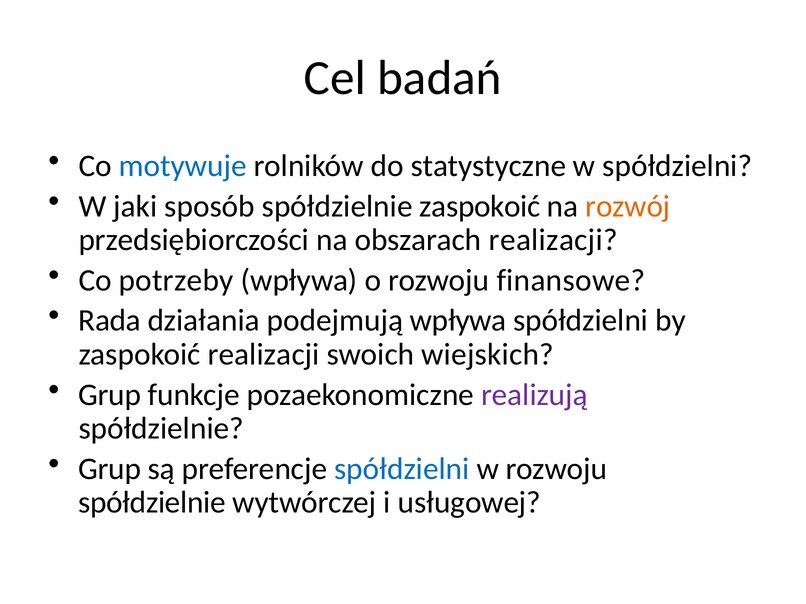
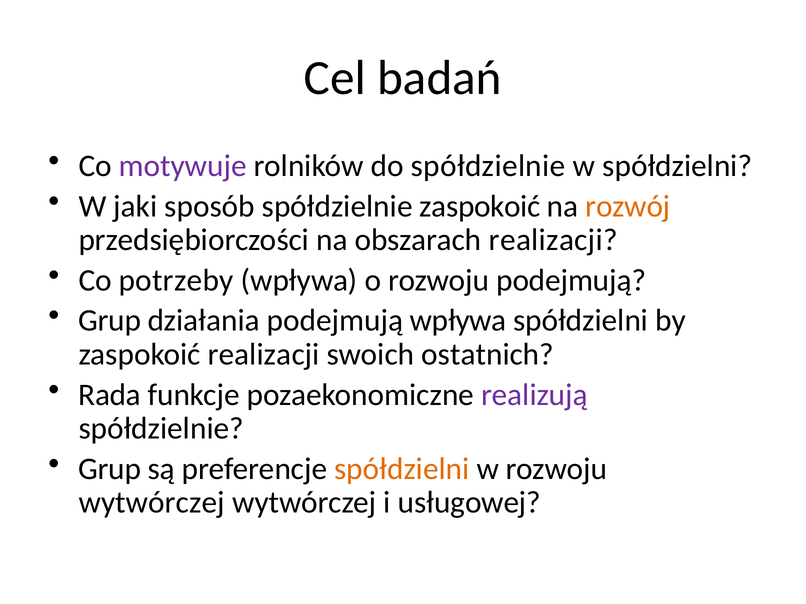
motywuje colour: blue -> purple
do statystyczne: statystyczne -> spółdzielnie
rozwoju finansowe: finansowe -> podejmują
Rada at (110, 321): Rada -> Grup
wiejskich: wiejskich -> ostatnich
Grup at (110, 395): Grup -> Rada
spółdzielni at (402, 469) colour: blue -> orange
spółdzielnie at (152, 503): spółdzielnie -> wytwórczej
